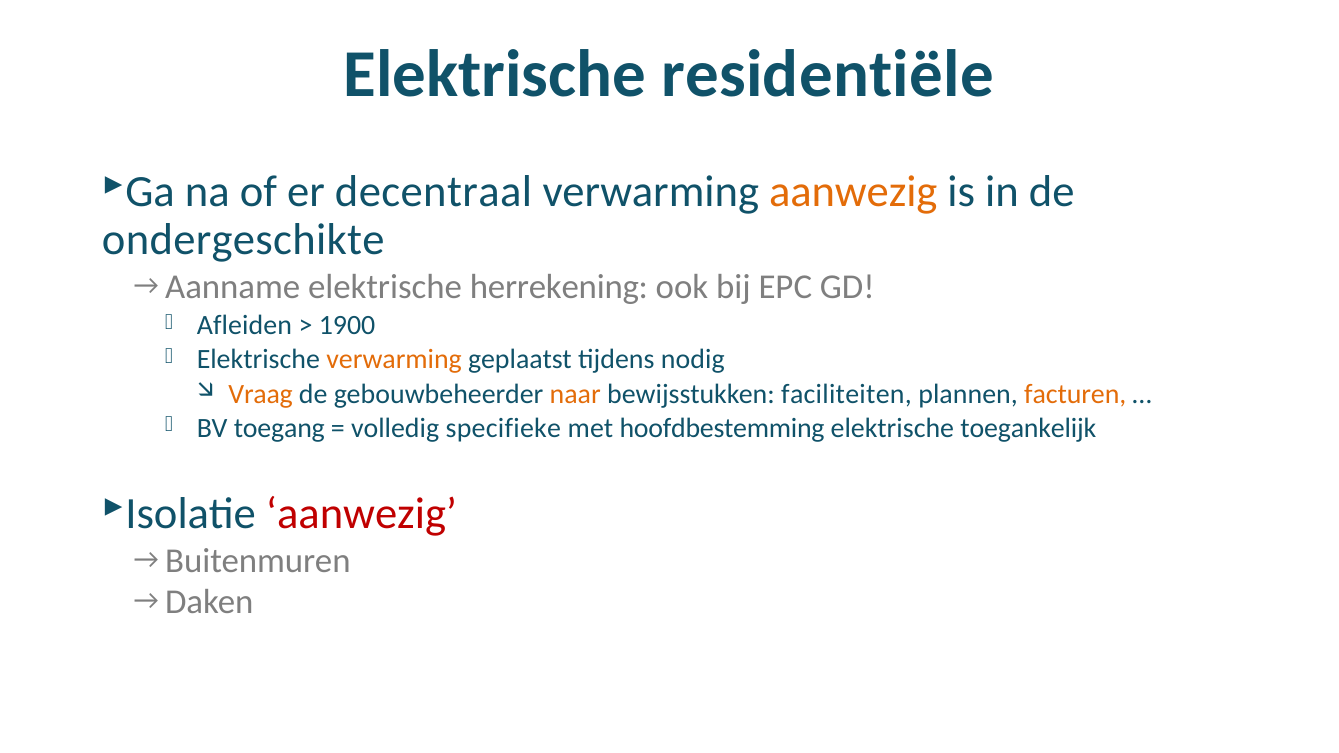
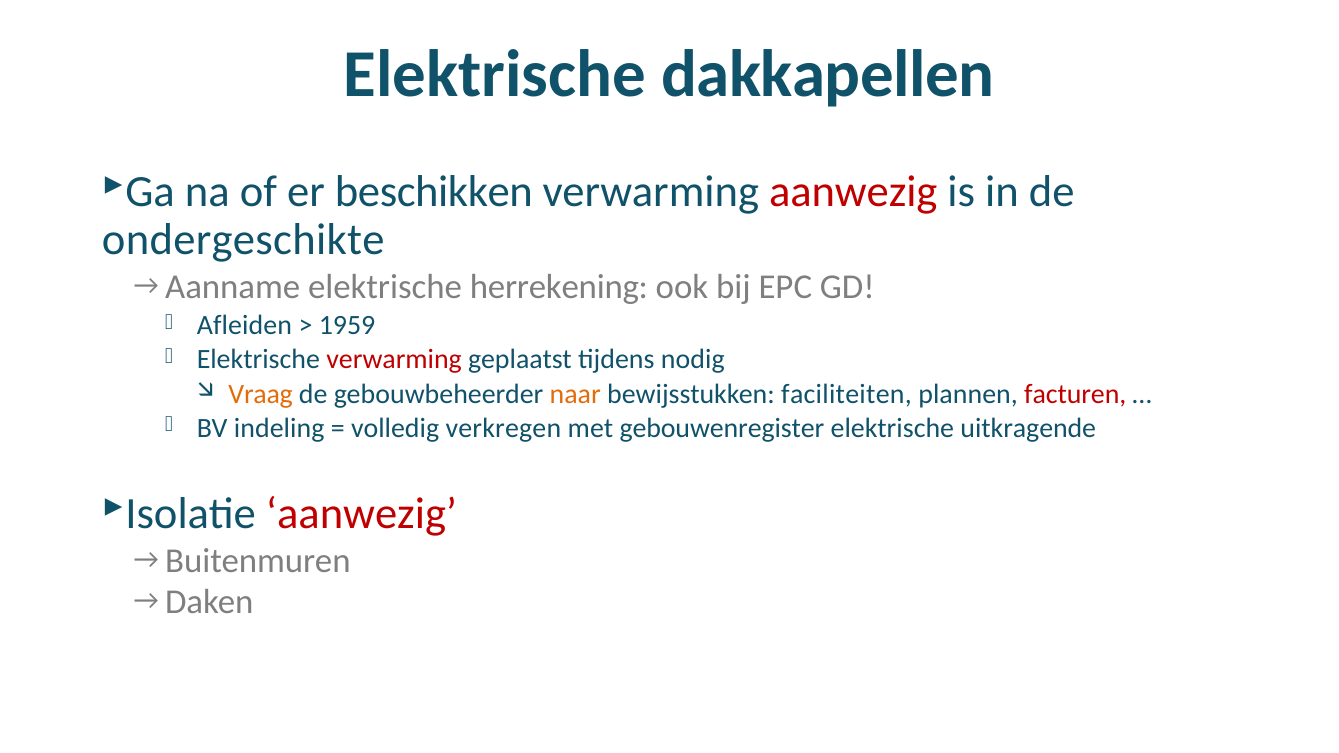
residentiële: residentiële -> dakkapellen
decentraal: decentraal -> beschikken
aanwezig at (853, 192) colour: orange -> red
1900: 1900 -> 1959
verwarming at (394, 360) colour: orange -> red
facturen colour: orange -> red
toegang: toegang -> indeling
specifieke: specifieke -> verkregen
hoofdbestemming: hoofdbestemming -> gebouwenregister
toegankelijk: toegankelijk -> uitkragende
